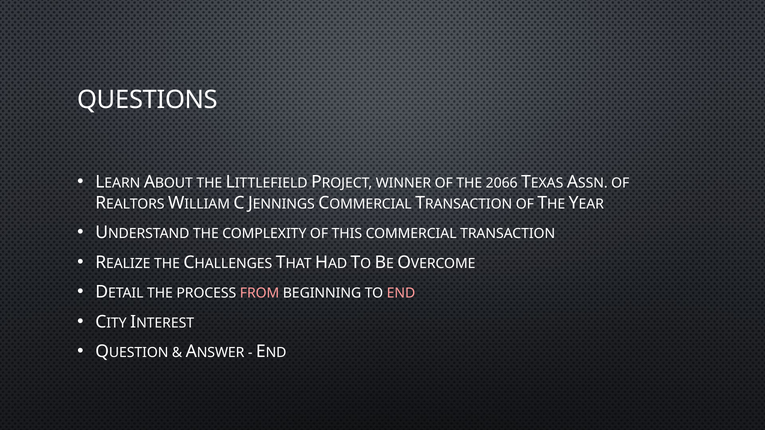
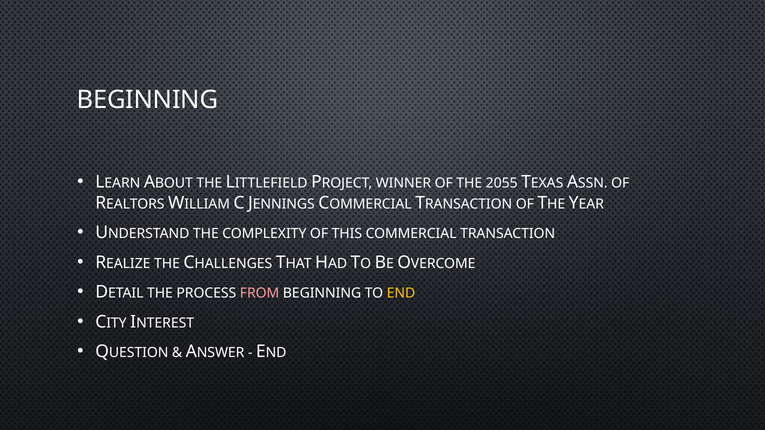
QUESTIONS at (147, 100): QUESTIONS -> BEGINNING
2066: 2066 -> 2055
END colour: pink -> yellow
